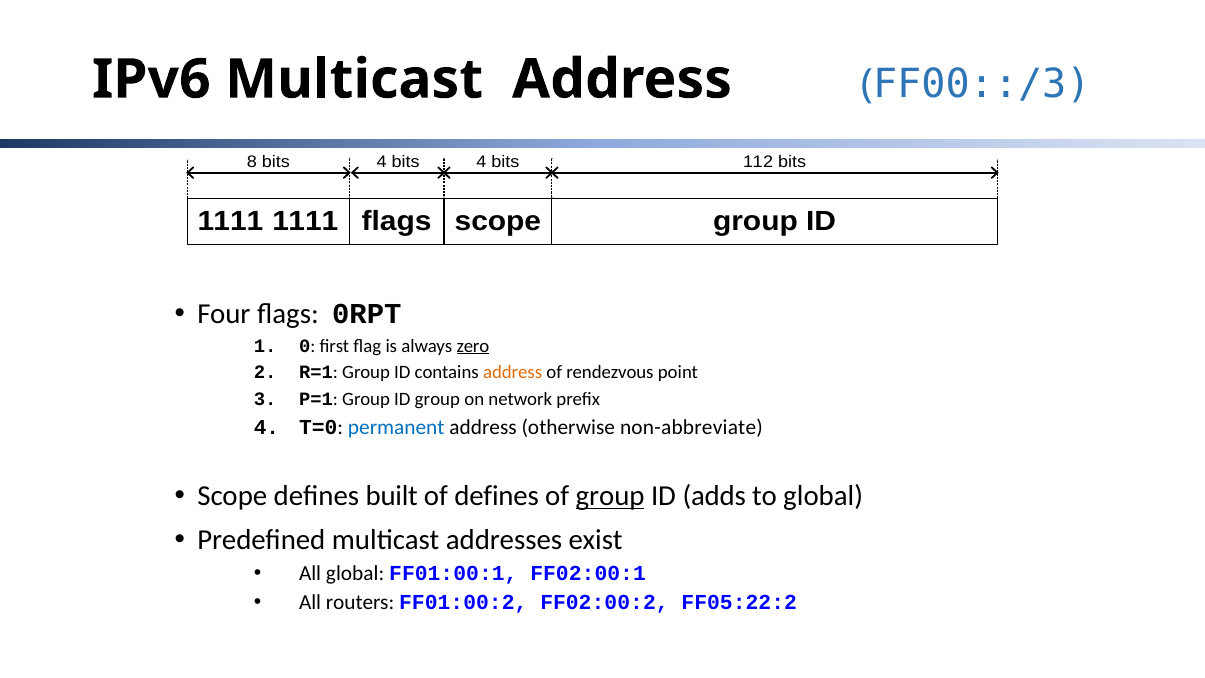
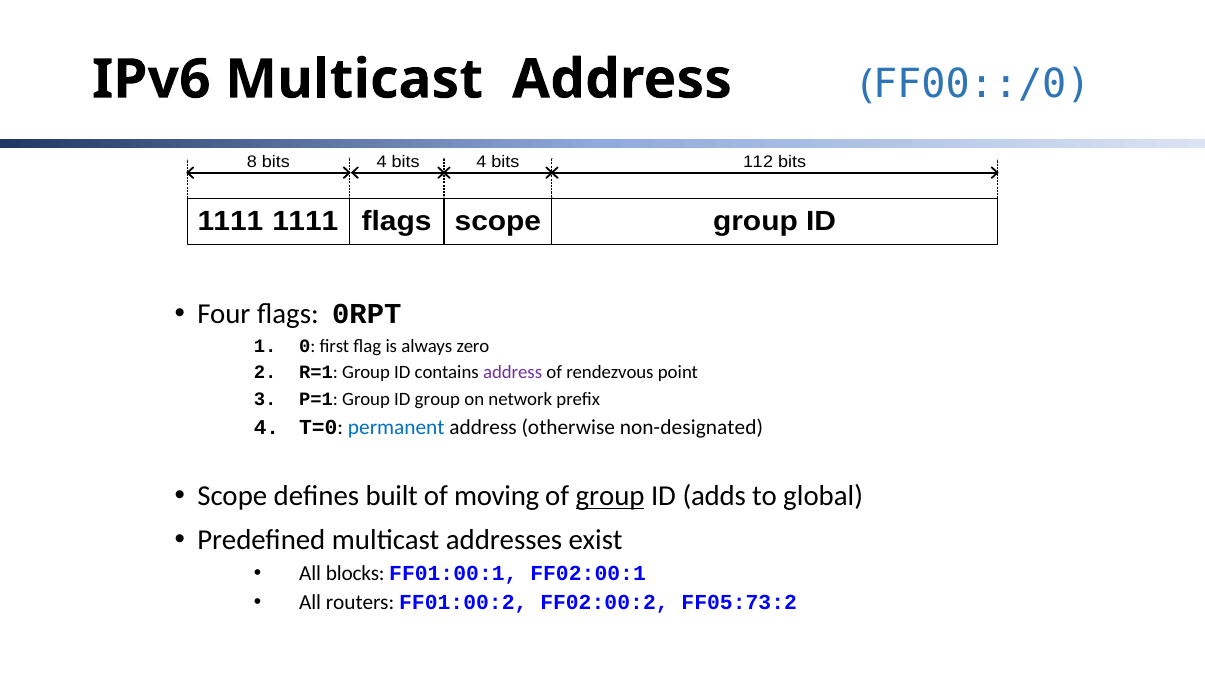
FF00::/3: FF00::/3 -> FF00::/0
zero underline: present -> none
address at (513, 372) colour: orange -> purple
non-abbreviate: non-abbreviate -> non-designated
of defines: defines -> moving
All global: global -> blocks
FF05:22:2: FF05:22:2 -> FF05:73:2
